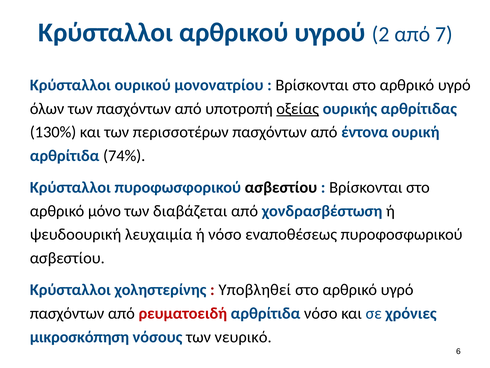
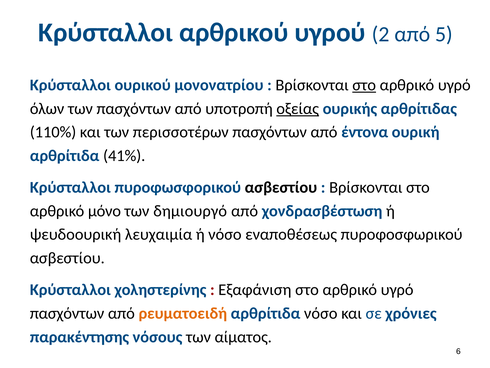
7: 7 -> 5
στο at (364, 85) underline: none -> present
130%: 130% -> 110%
74%: 74% -> 41%
διαβάζεται: διαβάζεται -> δημιουργό
Υποβληθεί: Υποβληθεί -> Εξαφάνιση
ρευματοειδή colour: red -> orange
μικροσκόπηση: μικροσκόπηση -> παρακέντησης
νευρικό: νευρικό -> αίματος
